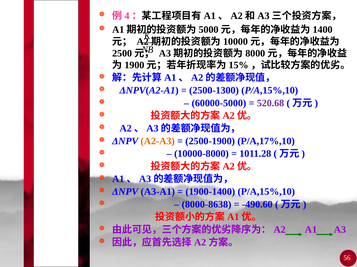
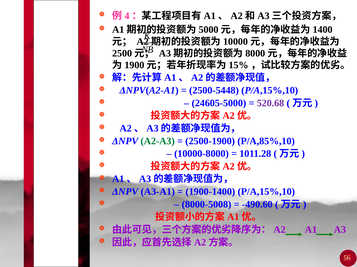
2500-1300: 2500-1300 -> 2500-5448
60000-5000: 60000-5000 -> 24605-5000
A2-A3 colour: orange -> green
P/A,17%,10: P/A,17%,10 -> P/A,85%,10
8000-8638: 8000-8638 -> 8000-5008
